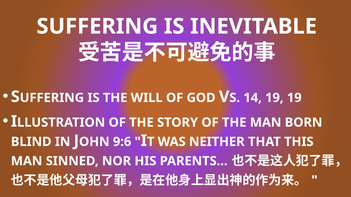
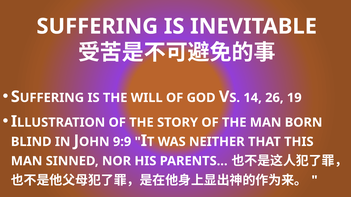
14 19: 19 -> 26
9:6: 9:6 -> 9:9
